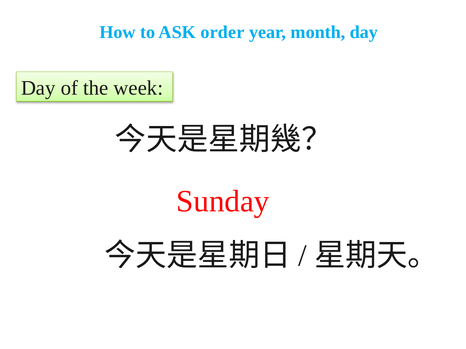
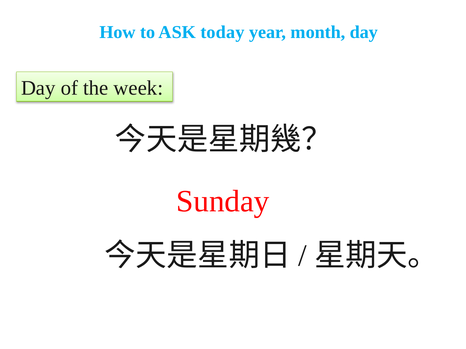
order: order -> today
